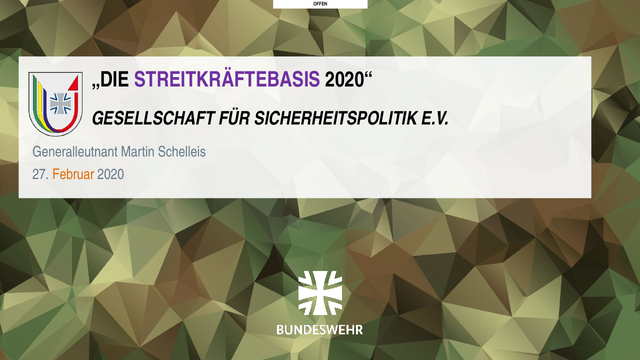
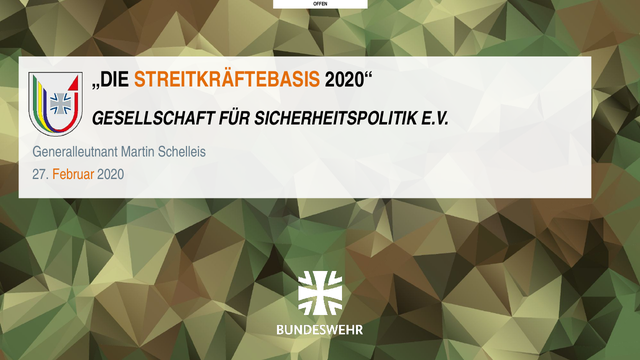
STREITKRÄFTEBASIS colour: purple -> orange
